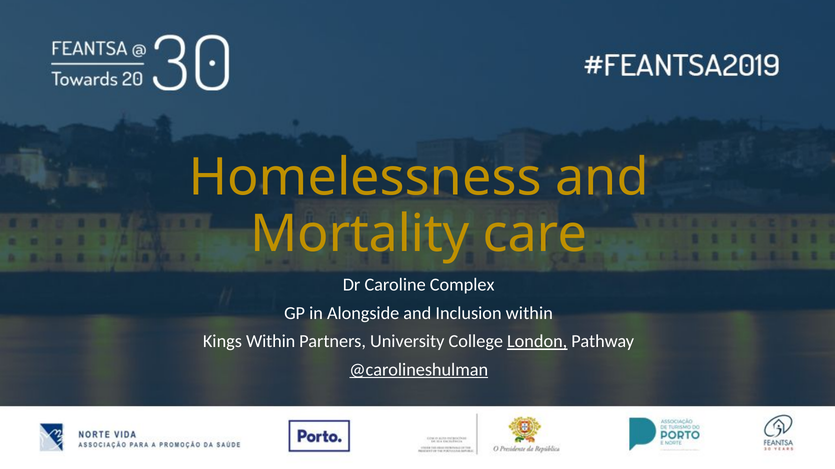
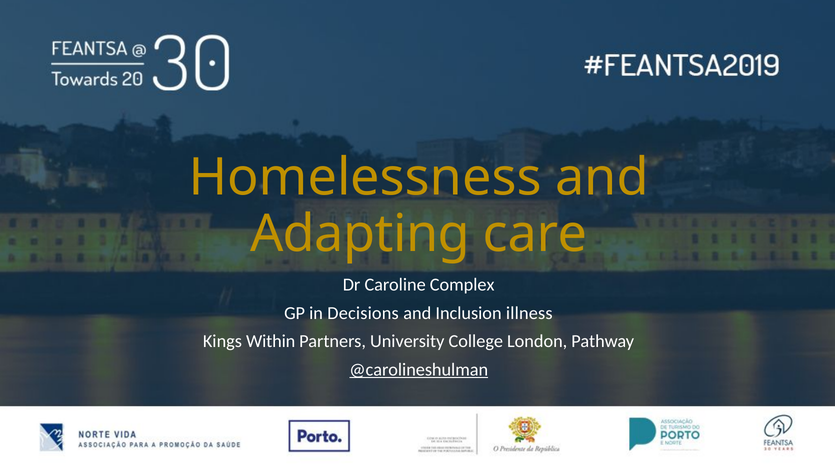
Mortality: Mortality -> Adapting
Alongside: Alongside -> Decisions
Inclusion within: within -> illness
London underline: present -> none
